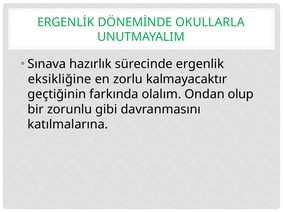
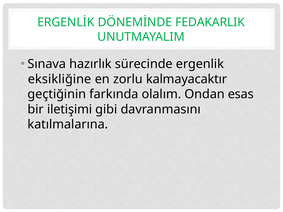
OKULLARLA: OKULLARLA -> FEDAKARLIK
olup: olup -> esas
zorunlu: zorunlu -> iletişimi
